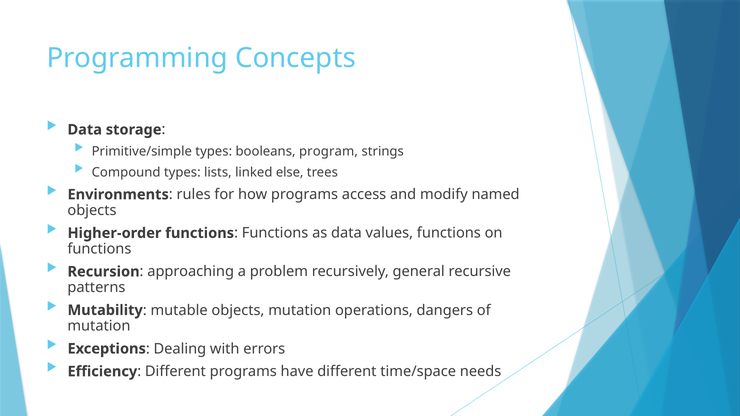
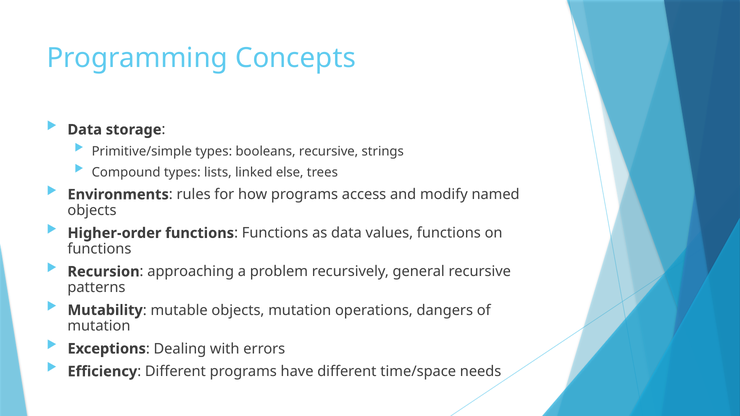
booleans program: program -> recursive
